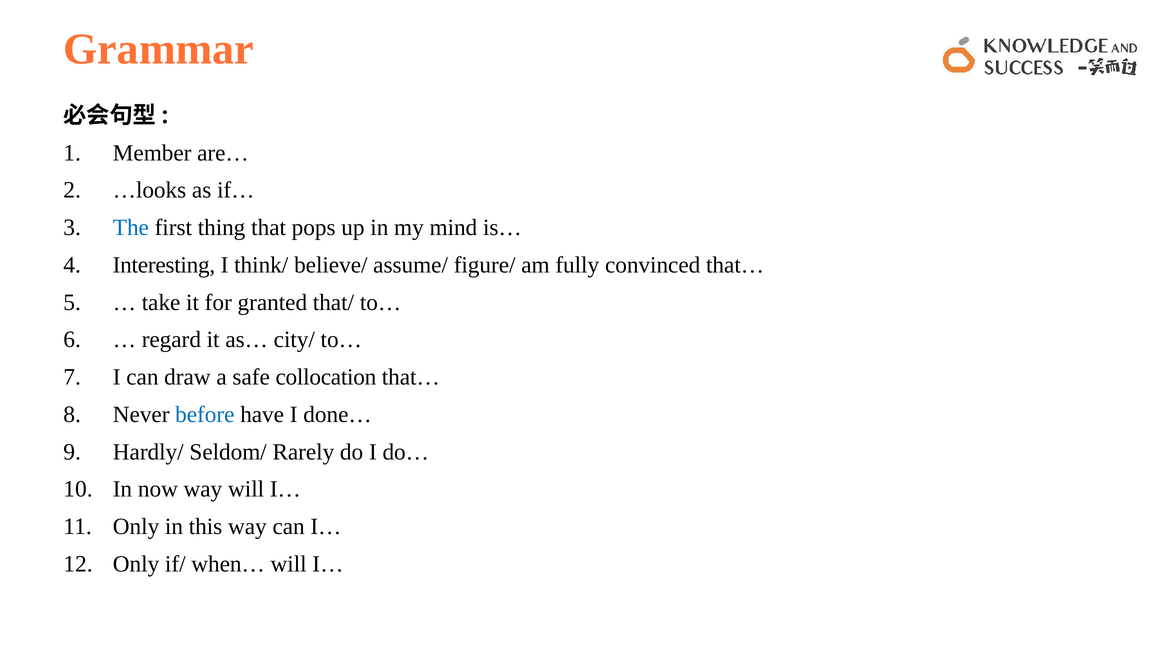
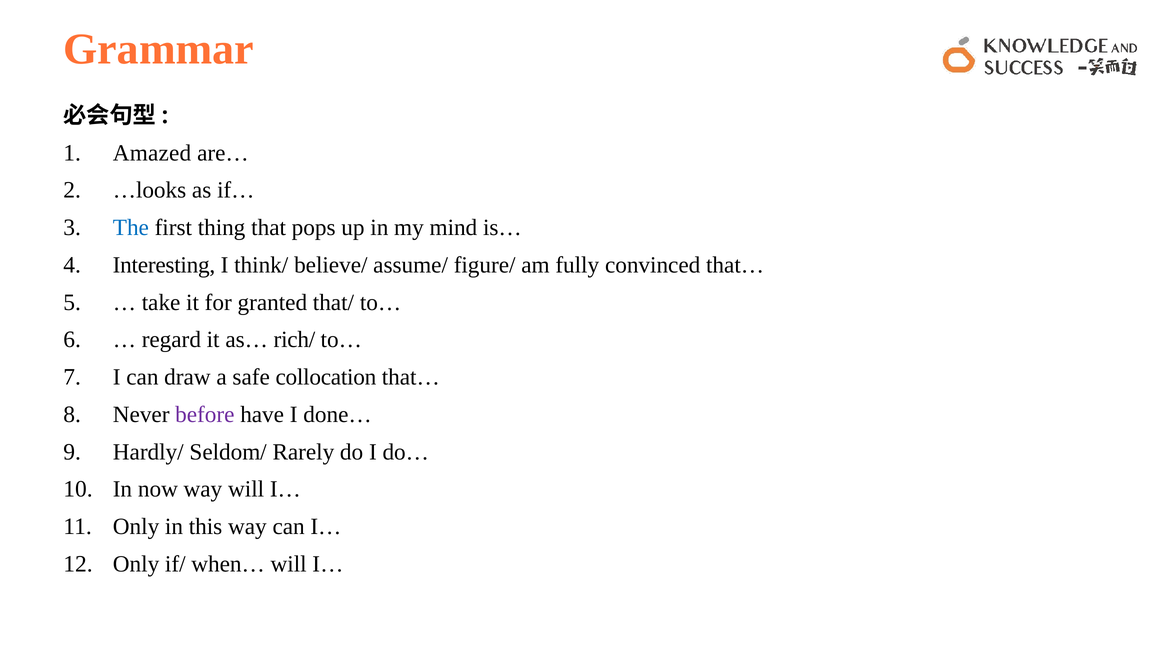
Member: Member -> Amazed
city/: city/ -> rich/
before colour: blue -> purple
